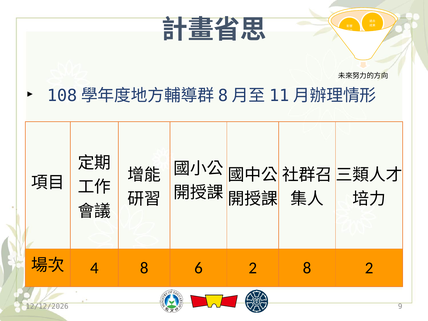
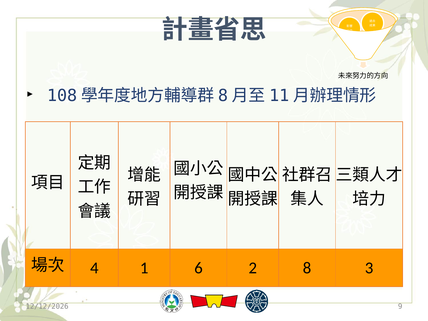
4 8: 8 -> 1
8 2: 2 -> 3
